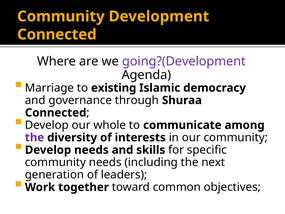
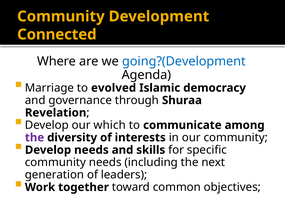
going?(Development colour: purple -> blue
existing: existing -> evolved
Connected at (56, 113): Connected -> Revelation
whole: whole -> which
